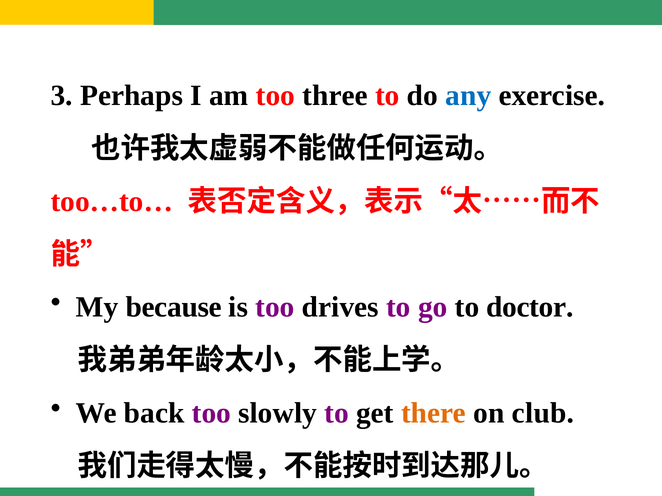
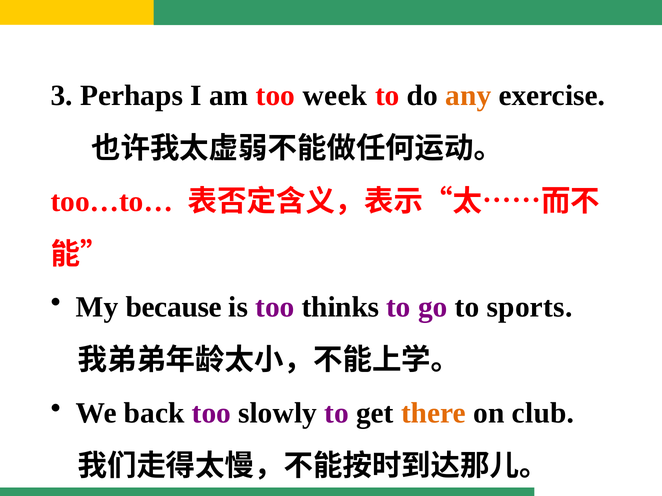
three: three -> week
any colour: blue -> orange
drives: drives -> thinks
doctor: doctor -> sports
